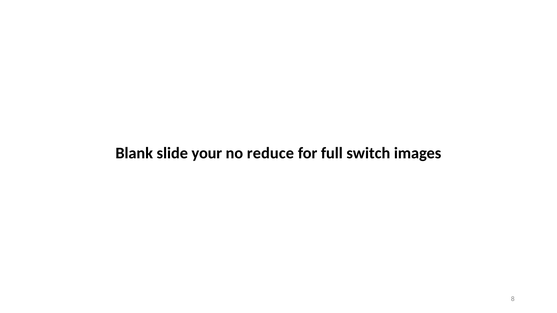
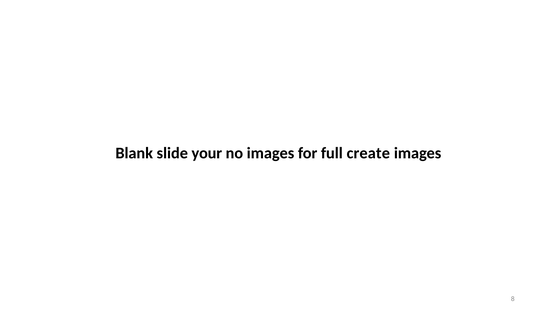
no reduce: reduce -> images
switch: switch -> create
